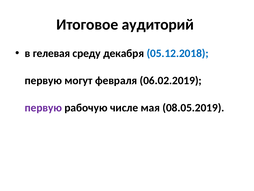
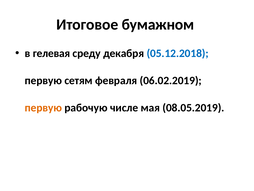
аудиторий: аудиторий -> бумажном
могут: могут -> сетям
первую at (43, 107) colour: purple -> orange
